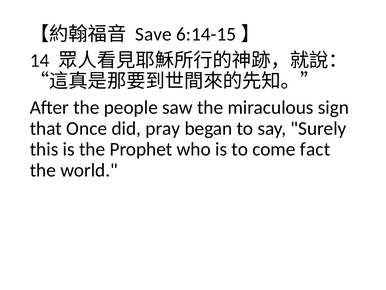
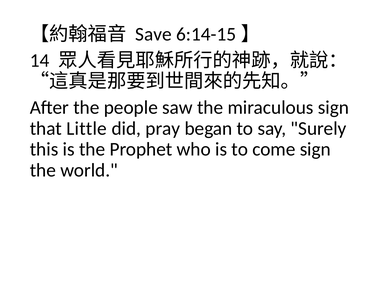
Once: Once -> Little
come fact: fact -> sign
